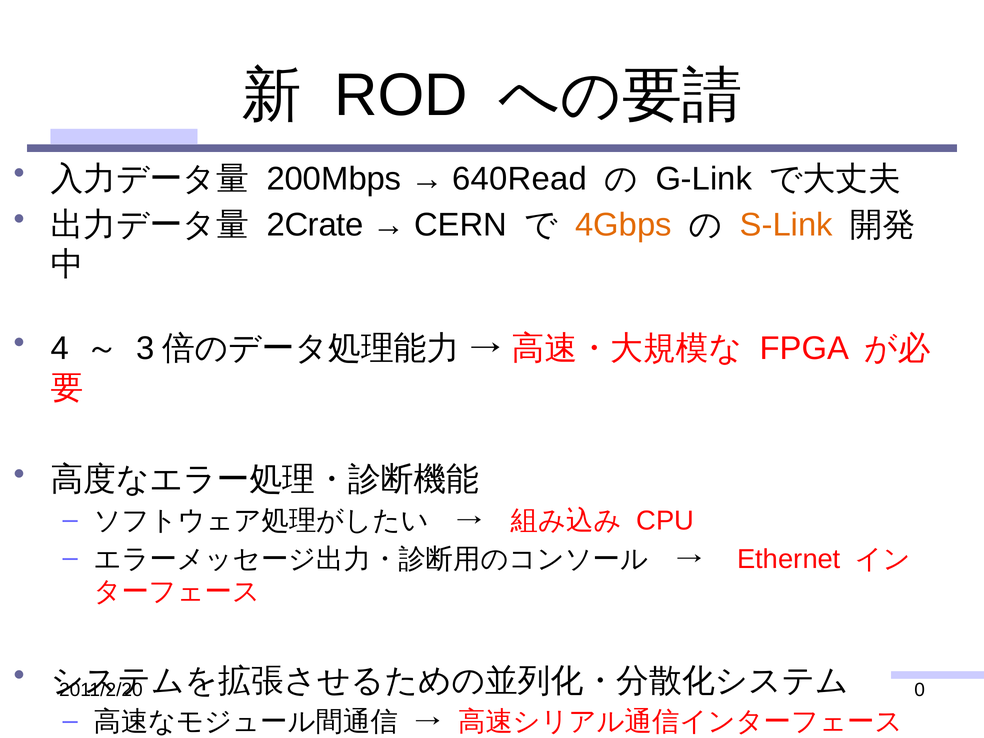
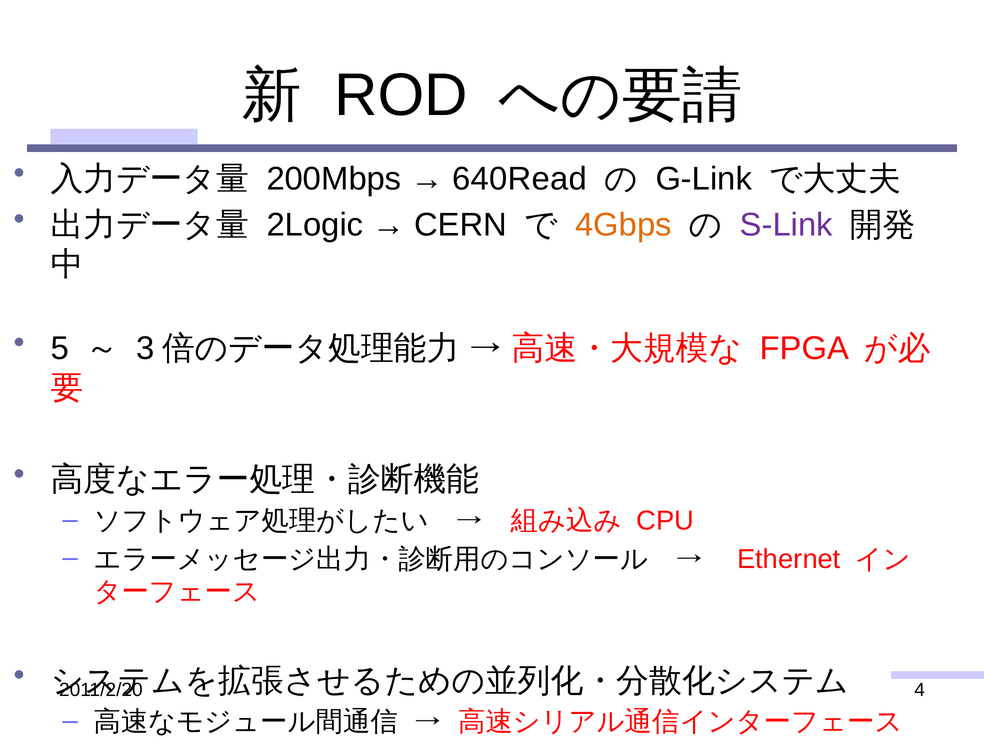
2Crate: 2Crate -> 2Logic
S-Link colour: orange -> purple
4: 4 -> 5
0: 0 -> 4
